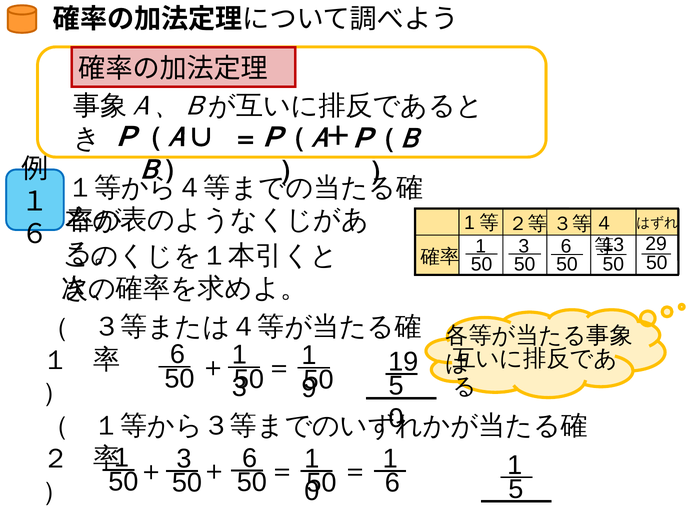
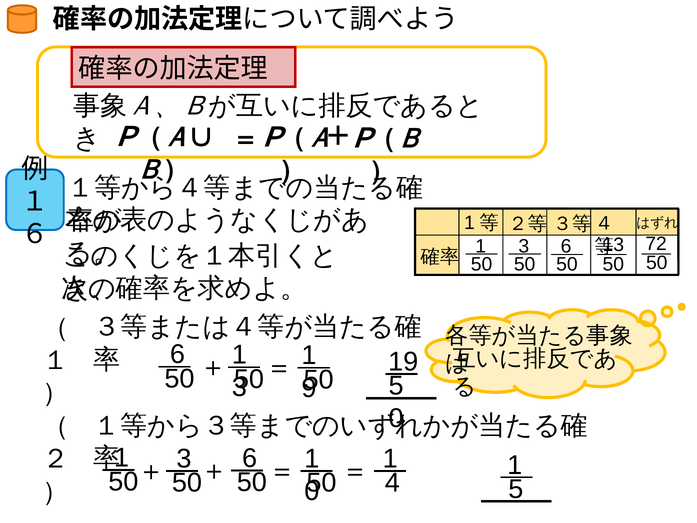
29: 29 -> 72
6 at (392, 483): 6 -> 4
